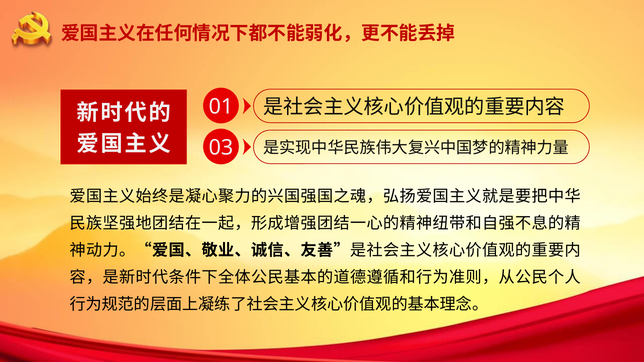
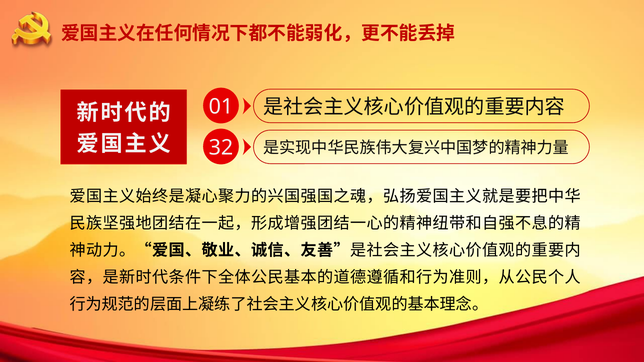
03: 03 -> 32
